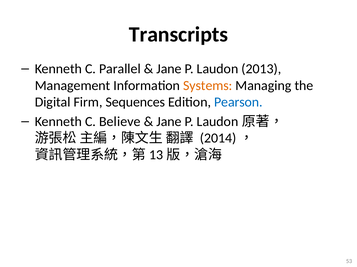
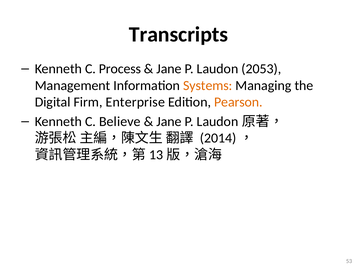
Parallel: Parallel -> Process
2013: 2013 -> 2053
Sequences: Sequences -> Enterprise
Pearson colour: blue -> orange
